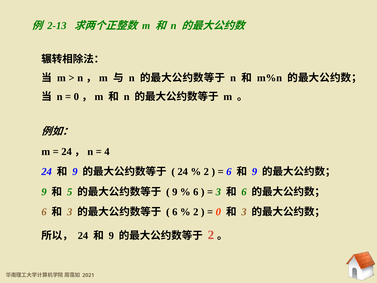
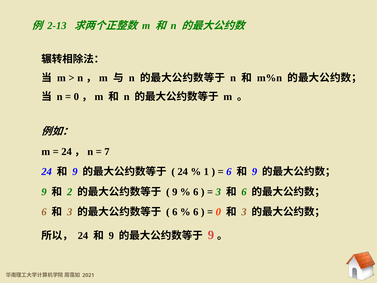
4: 4 -> 7
2 at (206, 172): 2 -> 1
5: 5 -> 2
2 at (196, 212): 2 -> 6
2 at (211, 235): 2 -> 9
